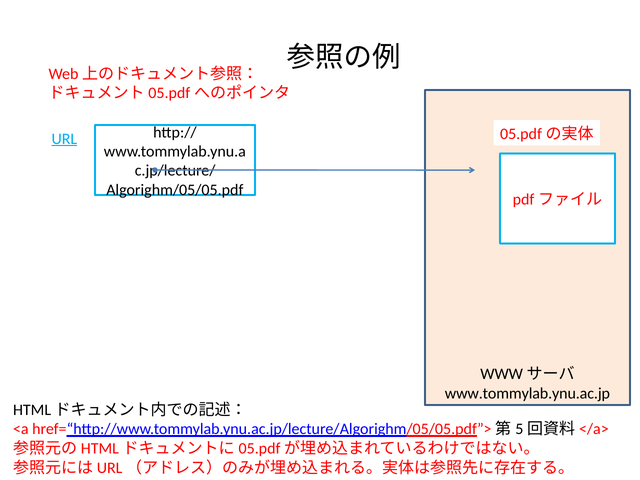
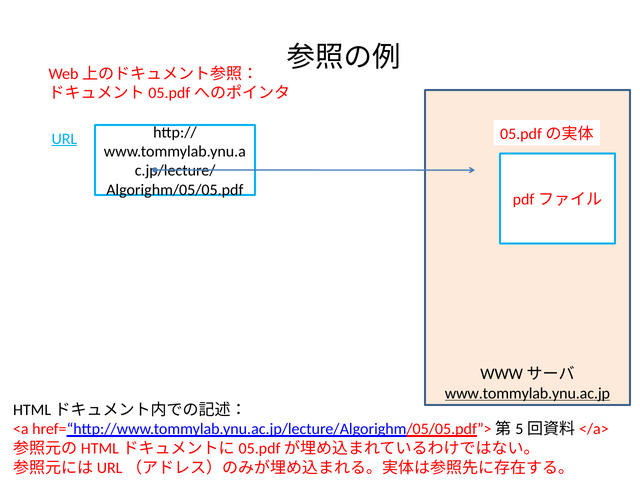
www.tommylab.ynu.ac.jp underline: none -> present
